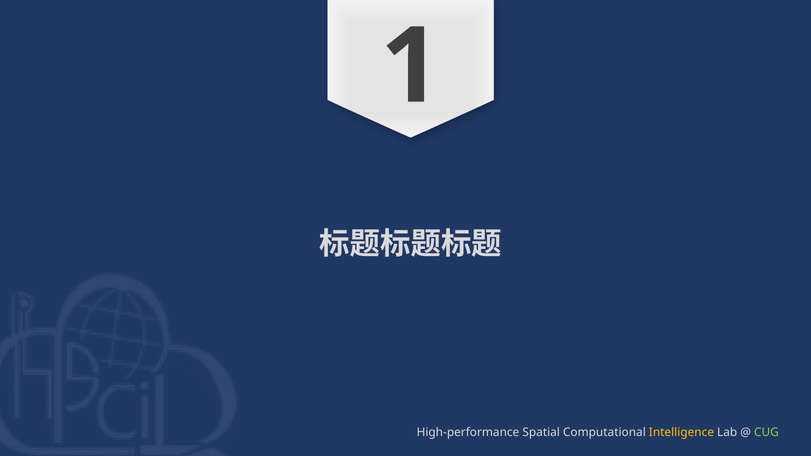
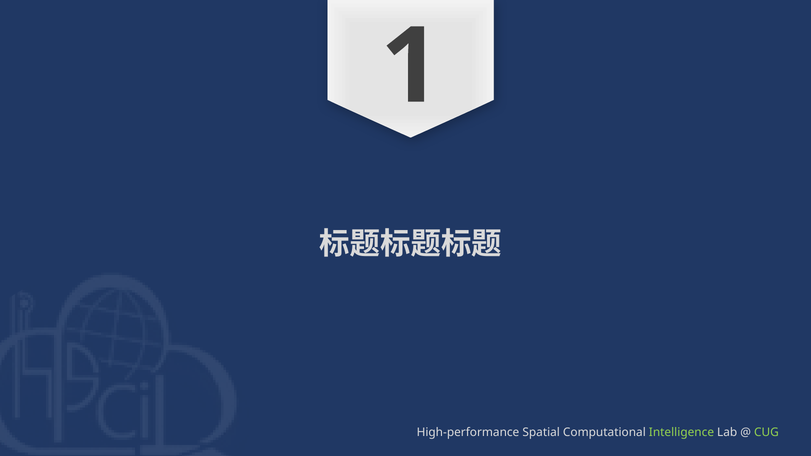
Intelligence colour: yellow -> light green
